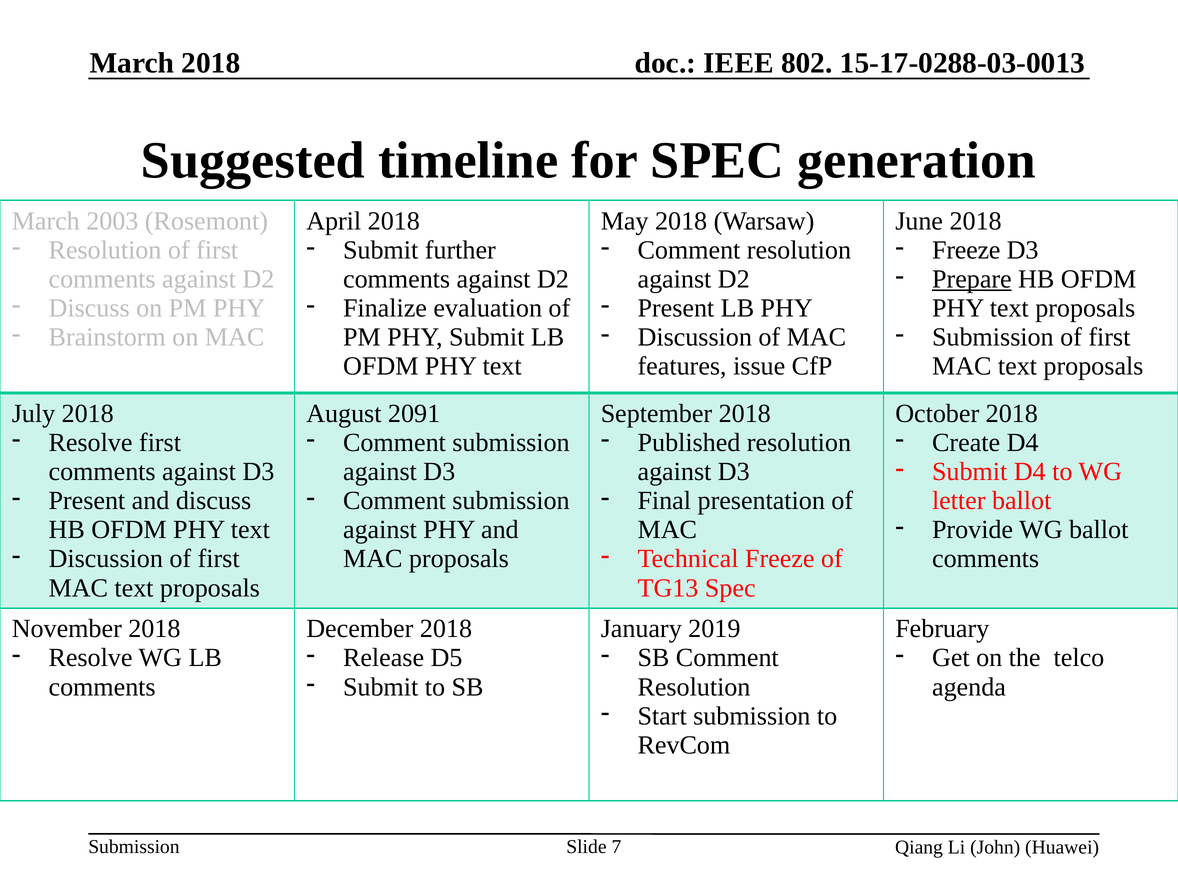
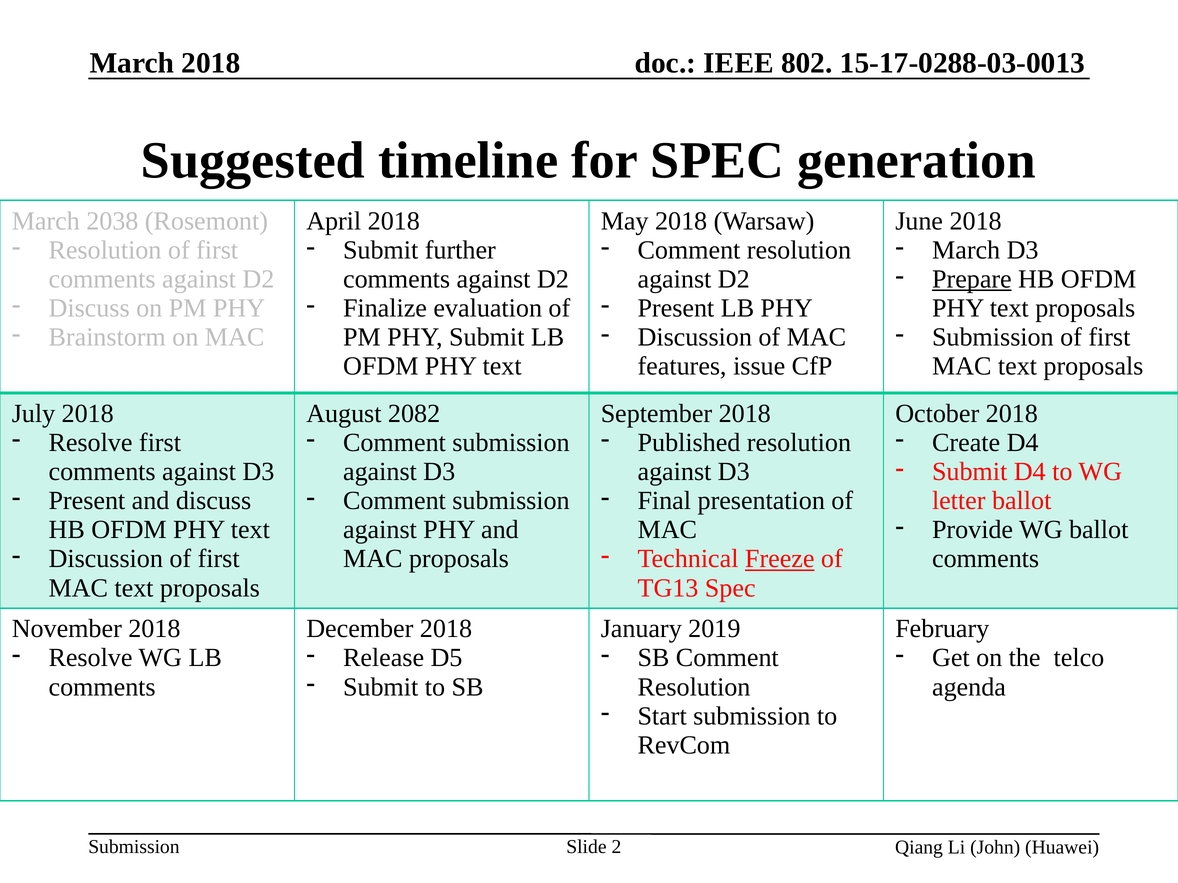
2003: 2003 -> 2038
Freeze at (966, 250): Freeze -> March
2091: 2091 -> 2082
Freeze at (780, 559) underline: none -> present
7: 7 -> 2
